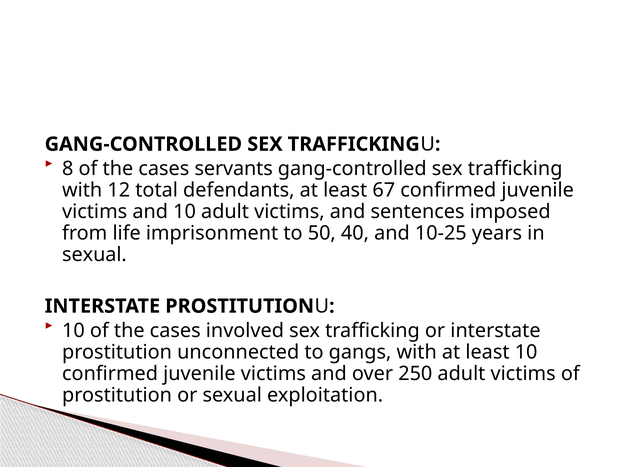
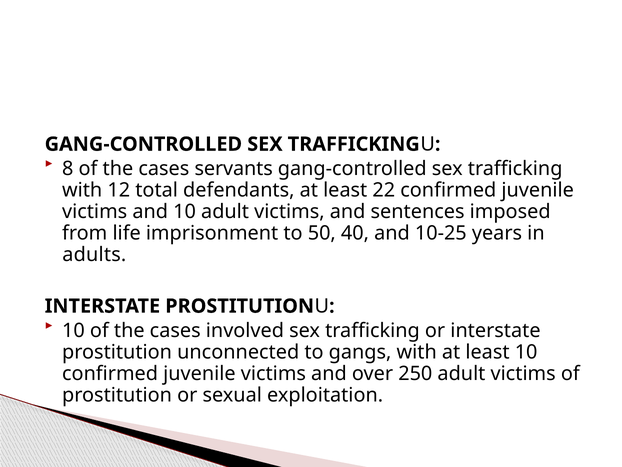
67: 67 -> 22
sexual at (94, 254): sexual -> adults
